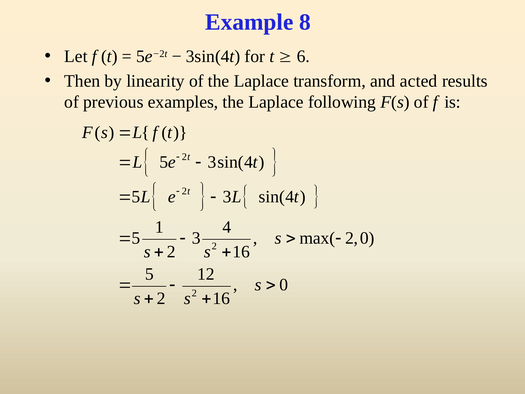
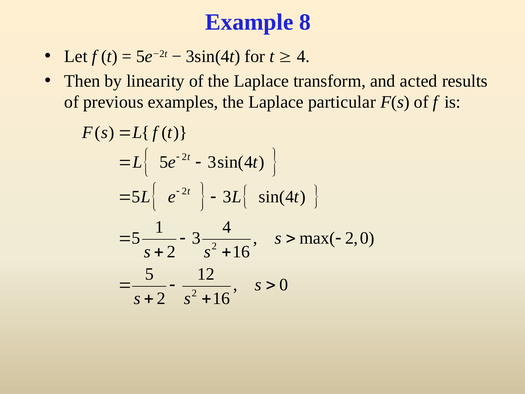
6 at (303, 56): 6 -> 4
following: following -> particular
